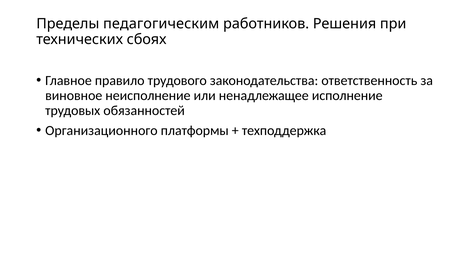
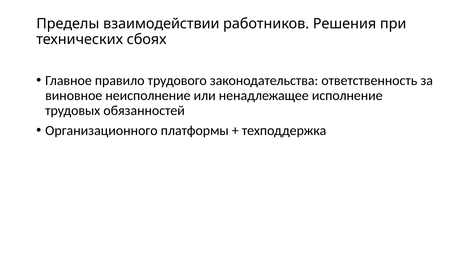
педагогическим: педагогическим -> взаимодействии
